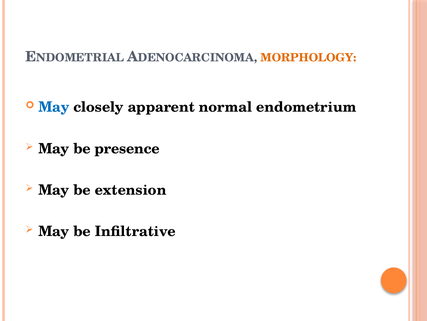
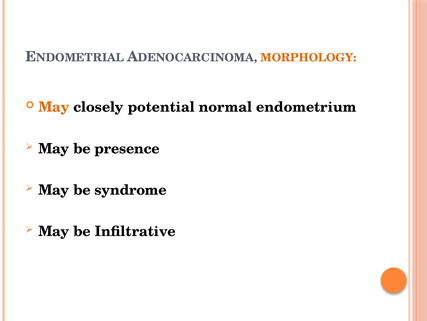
May at (54, 107) colour: blue -> orange
apparent: apparent -> potential
extension: extension -> syndrome
